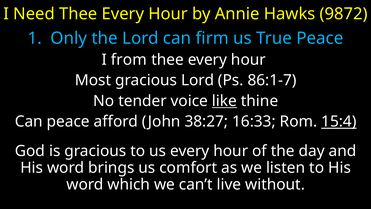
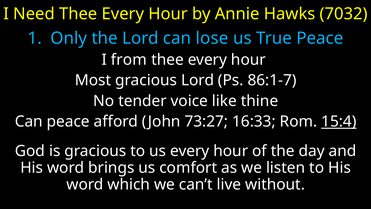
9872: 9872 -> 7032
firm: firm -> lose
like underline: present -> none
38:27: 38:27 -> 73:27
